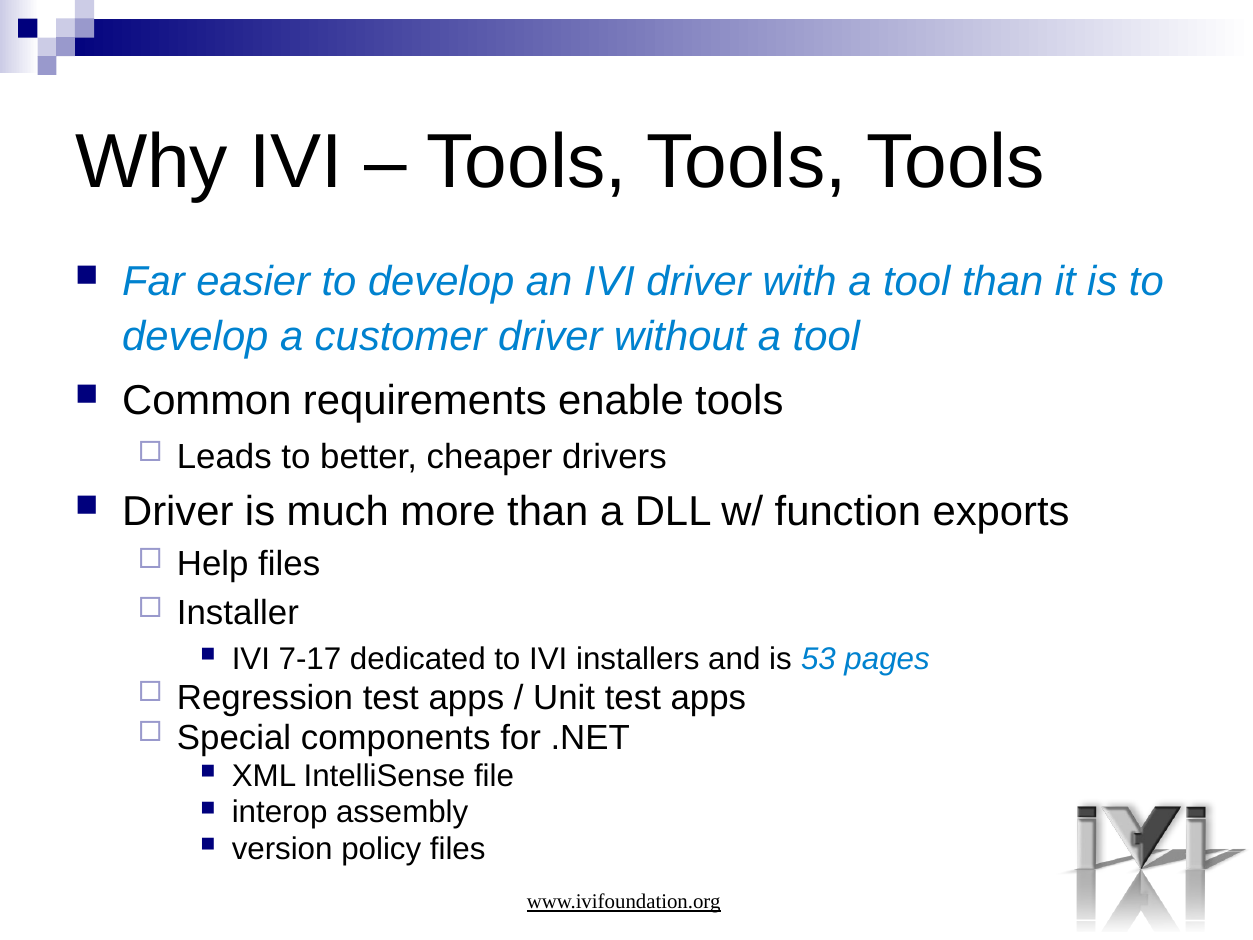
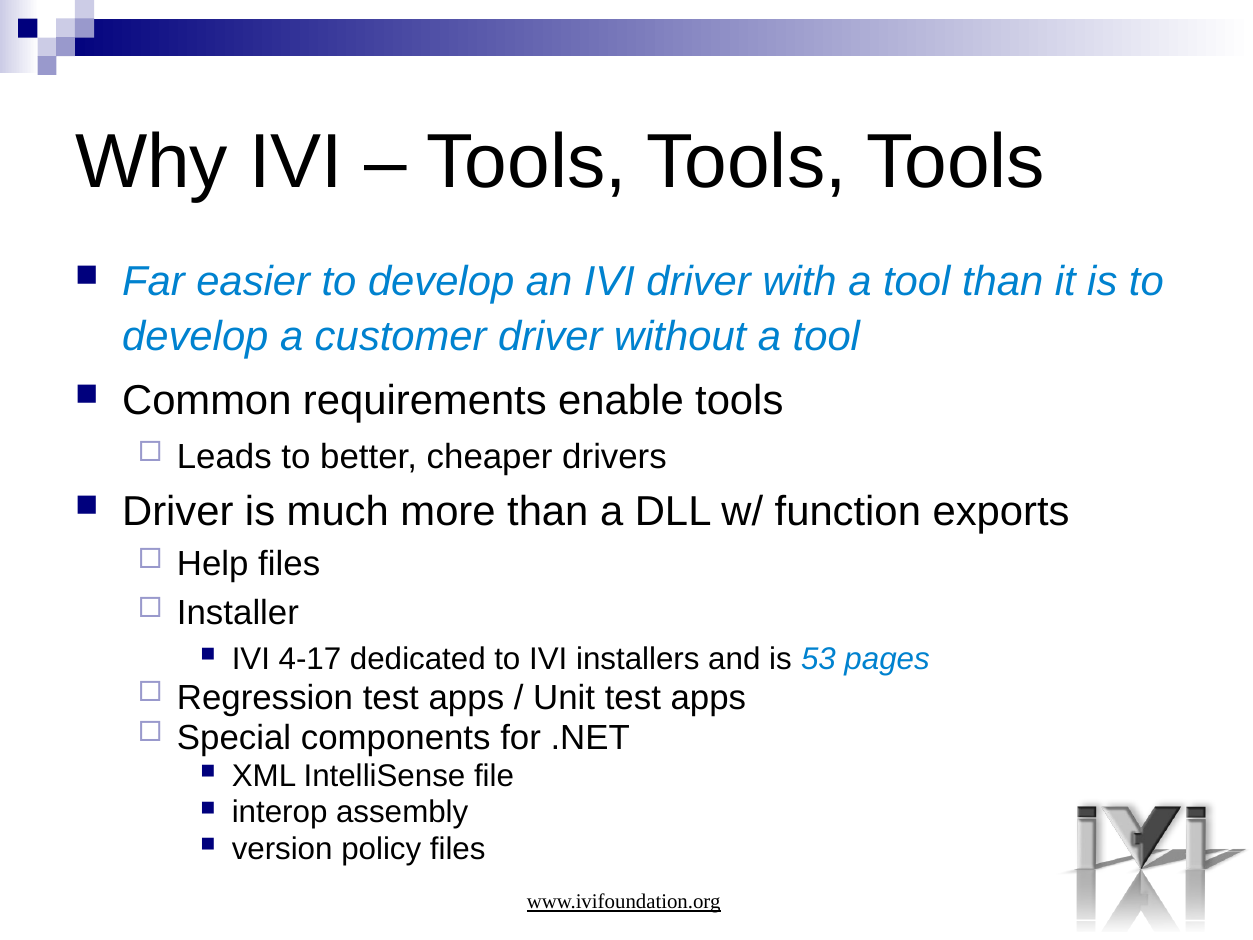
7-17: 7-17 -> 4-17
